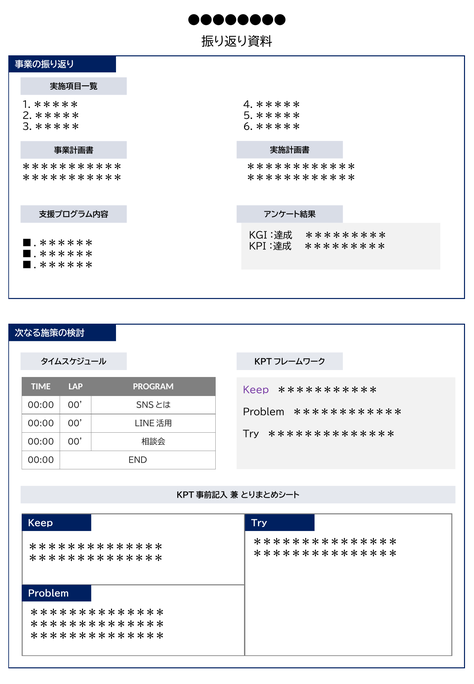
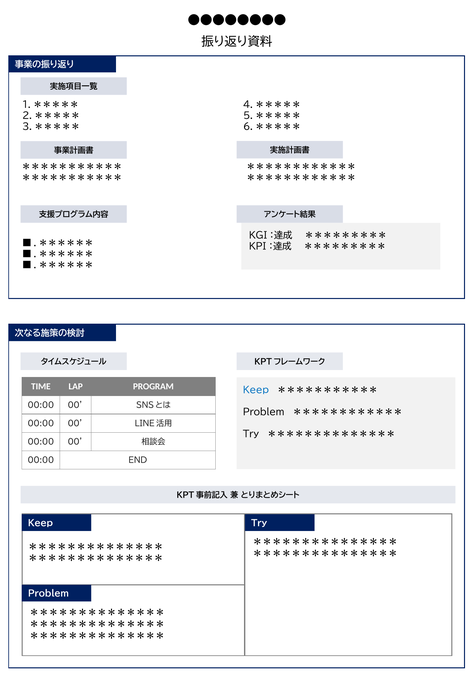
Keep at (256, 390) colour: purple -> blue
